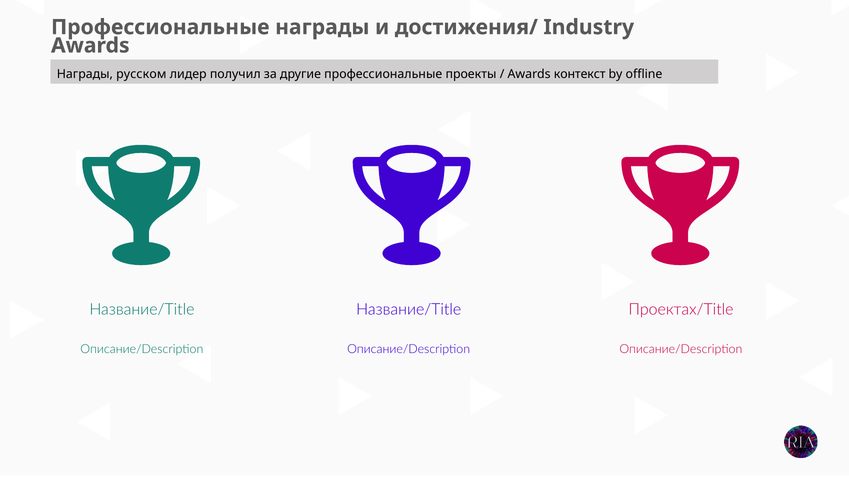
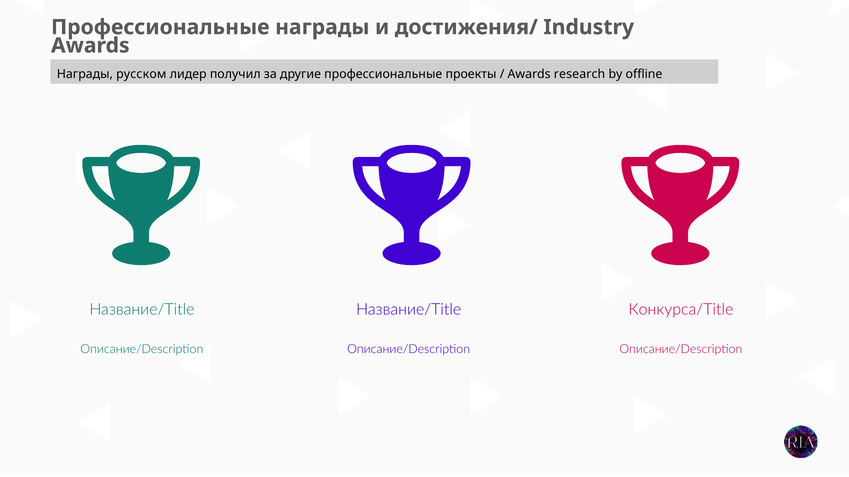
контекст: контекст -> research
Проектах/Title: Проектах/Title -> Конкурса/Title
